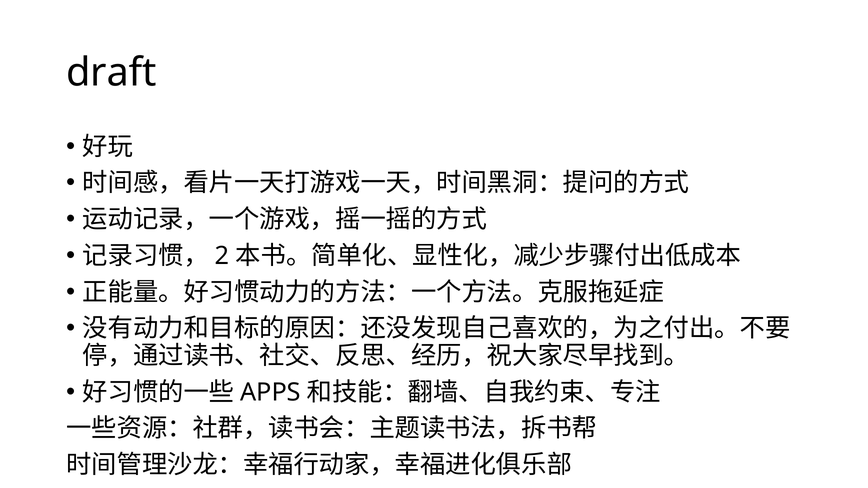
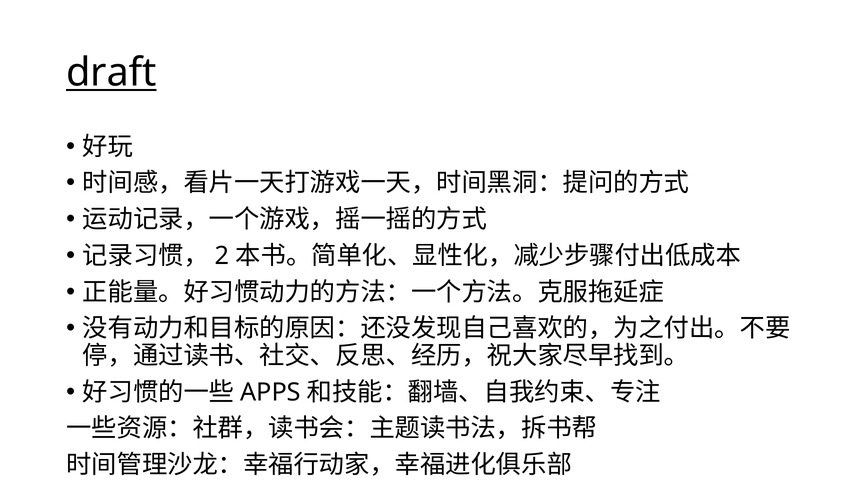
draft underline: none -> present
